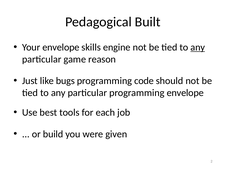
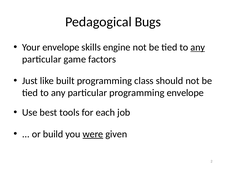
Built: Built -> Bugs
reason: reason -> factors
bugs: bugs -> built
code: code -> class
were underline: none -> present
